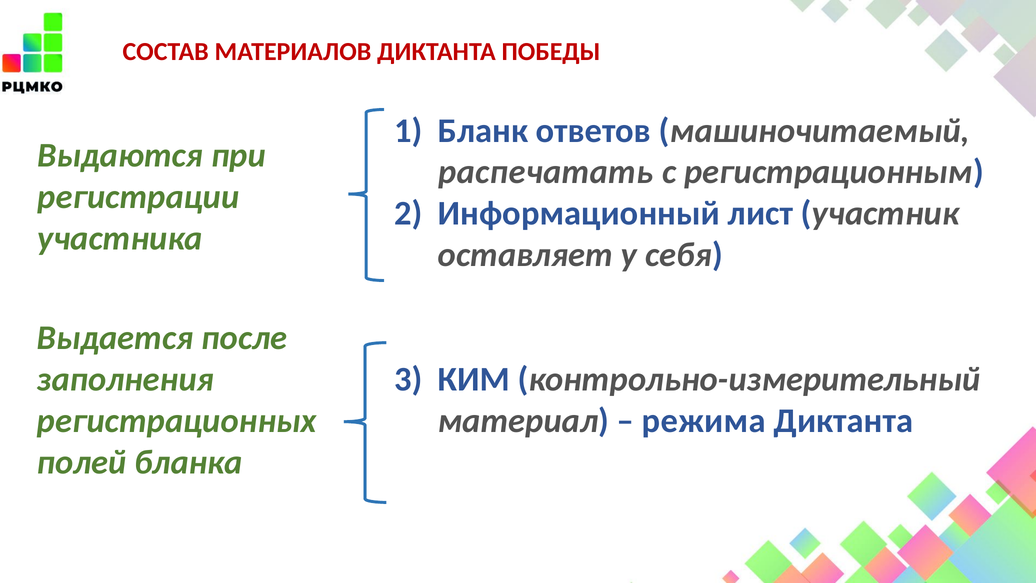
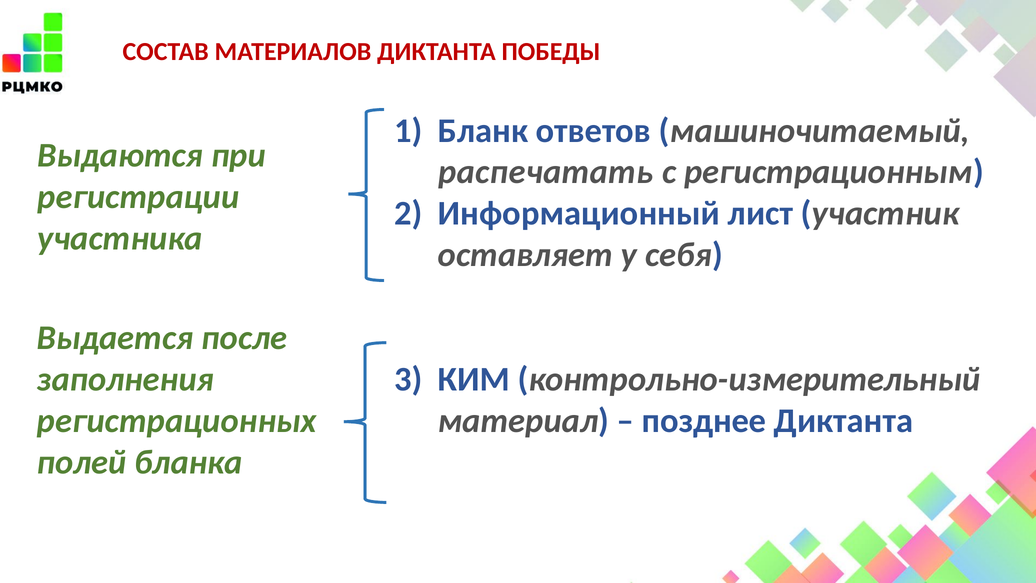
режима: режима -> позднее
